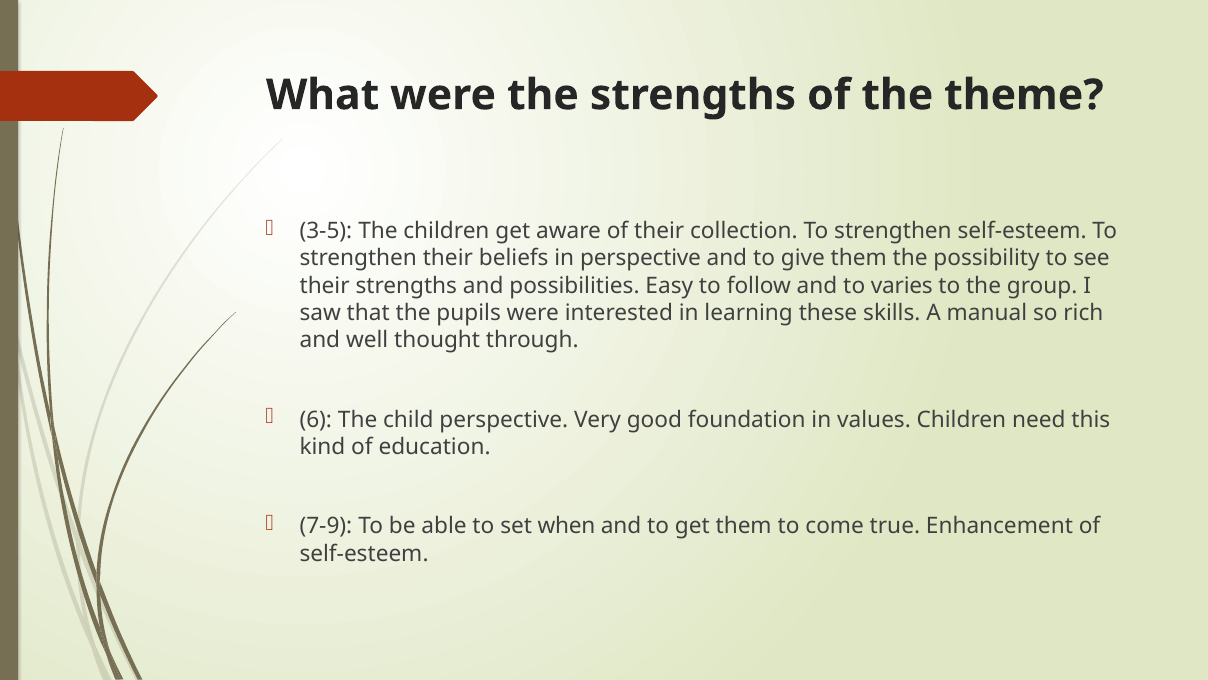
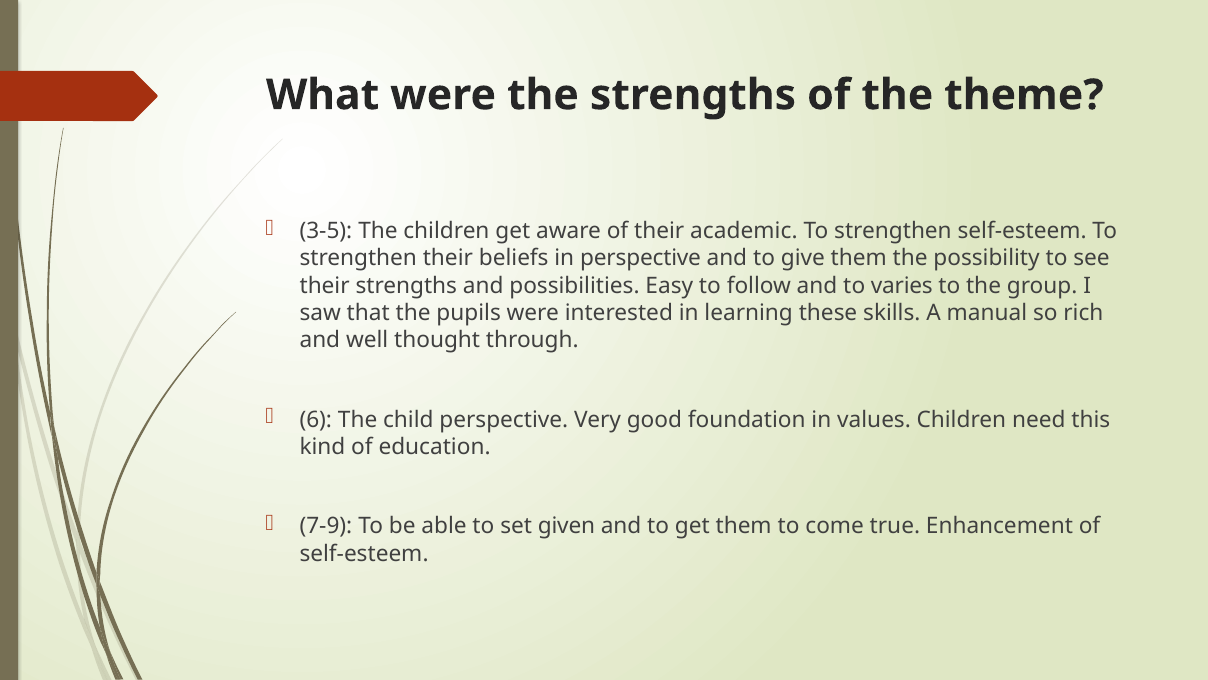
collection: collection -> academic
when: when -> given
